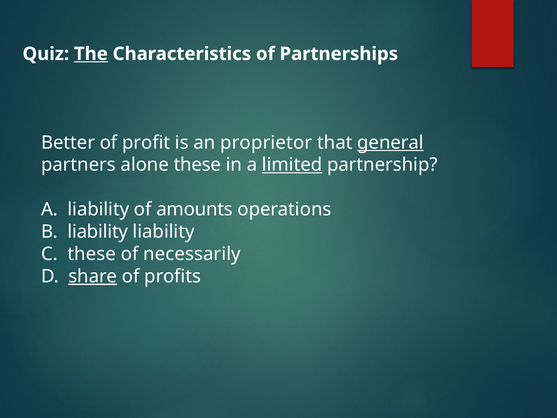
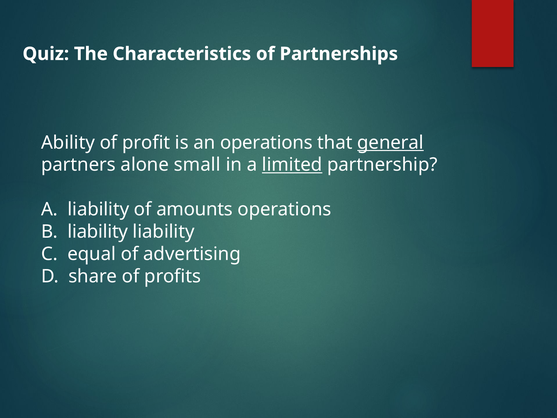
The underline: present -> none
Better: Better -> Ability
an proprietor: proprietor -> operations
alone these: these -> small
C these: these -> equal
necessarily: necessarily -> advertising
share underline: present -> none
